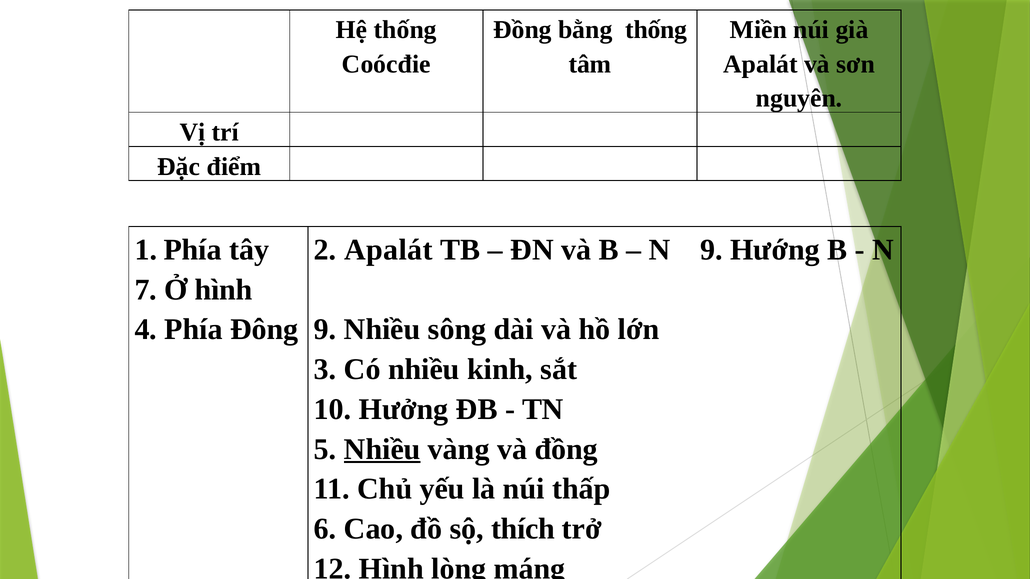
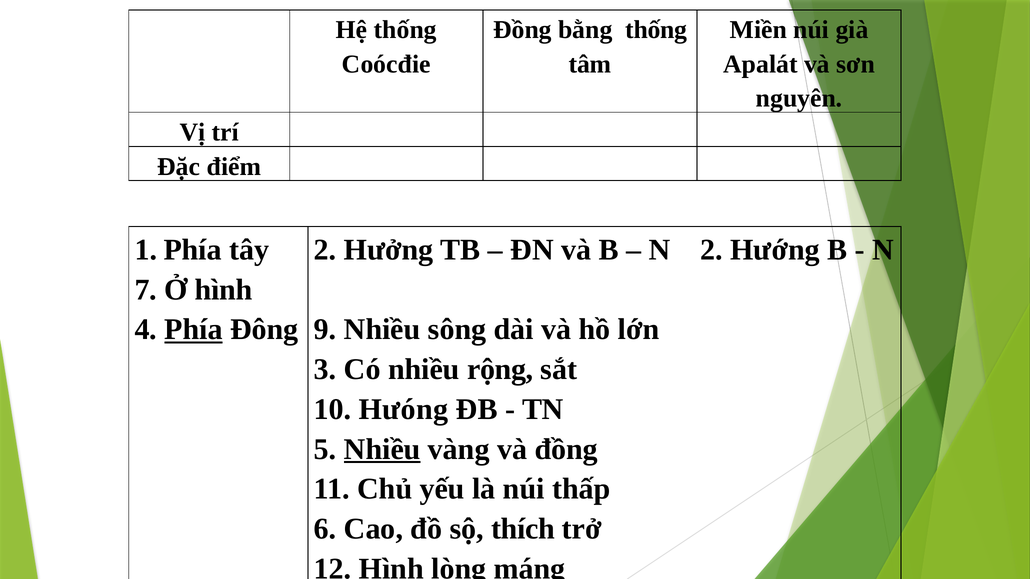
2 Apalát: Apalát -> Hưởng
9 at (711, 250): 9 -> 2
Phía underline: none -> present
kinh: kinh -> rộng
Hưởng: Hưởng -> Hưóng
